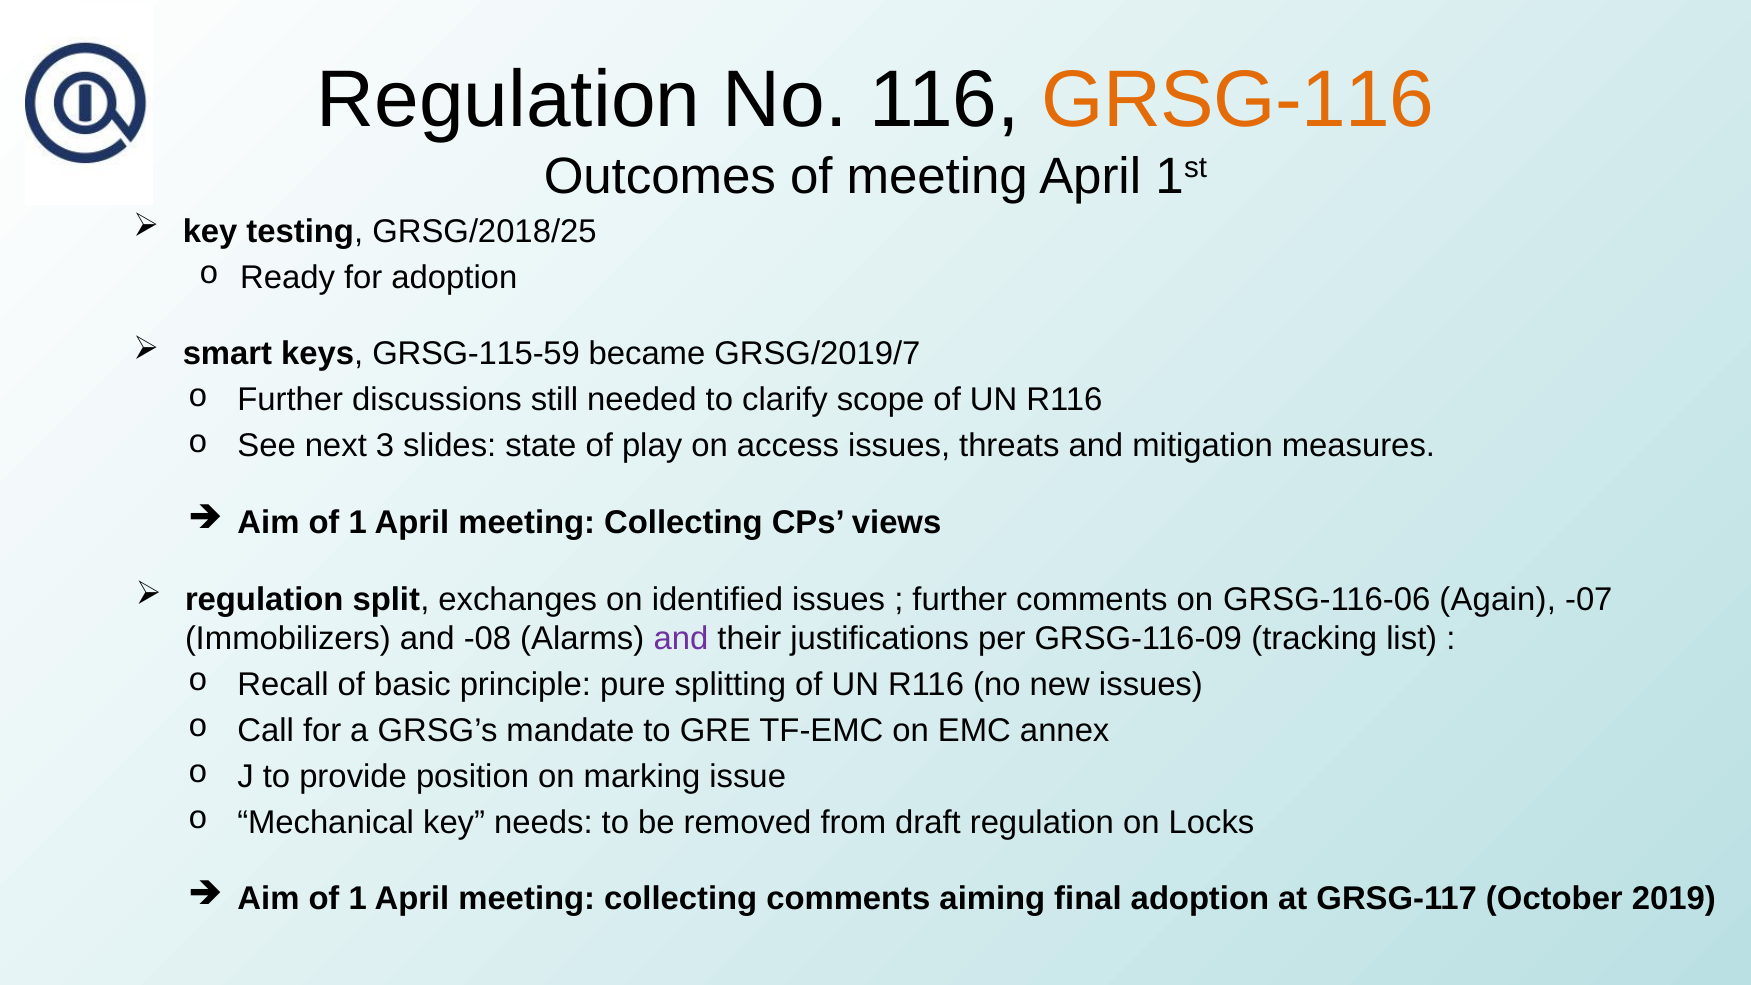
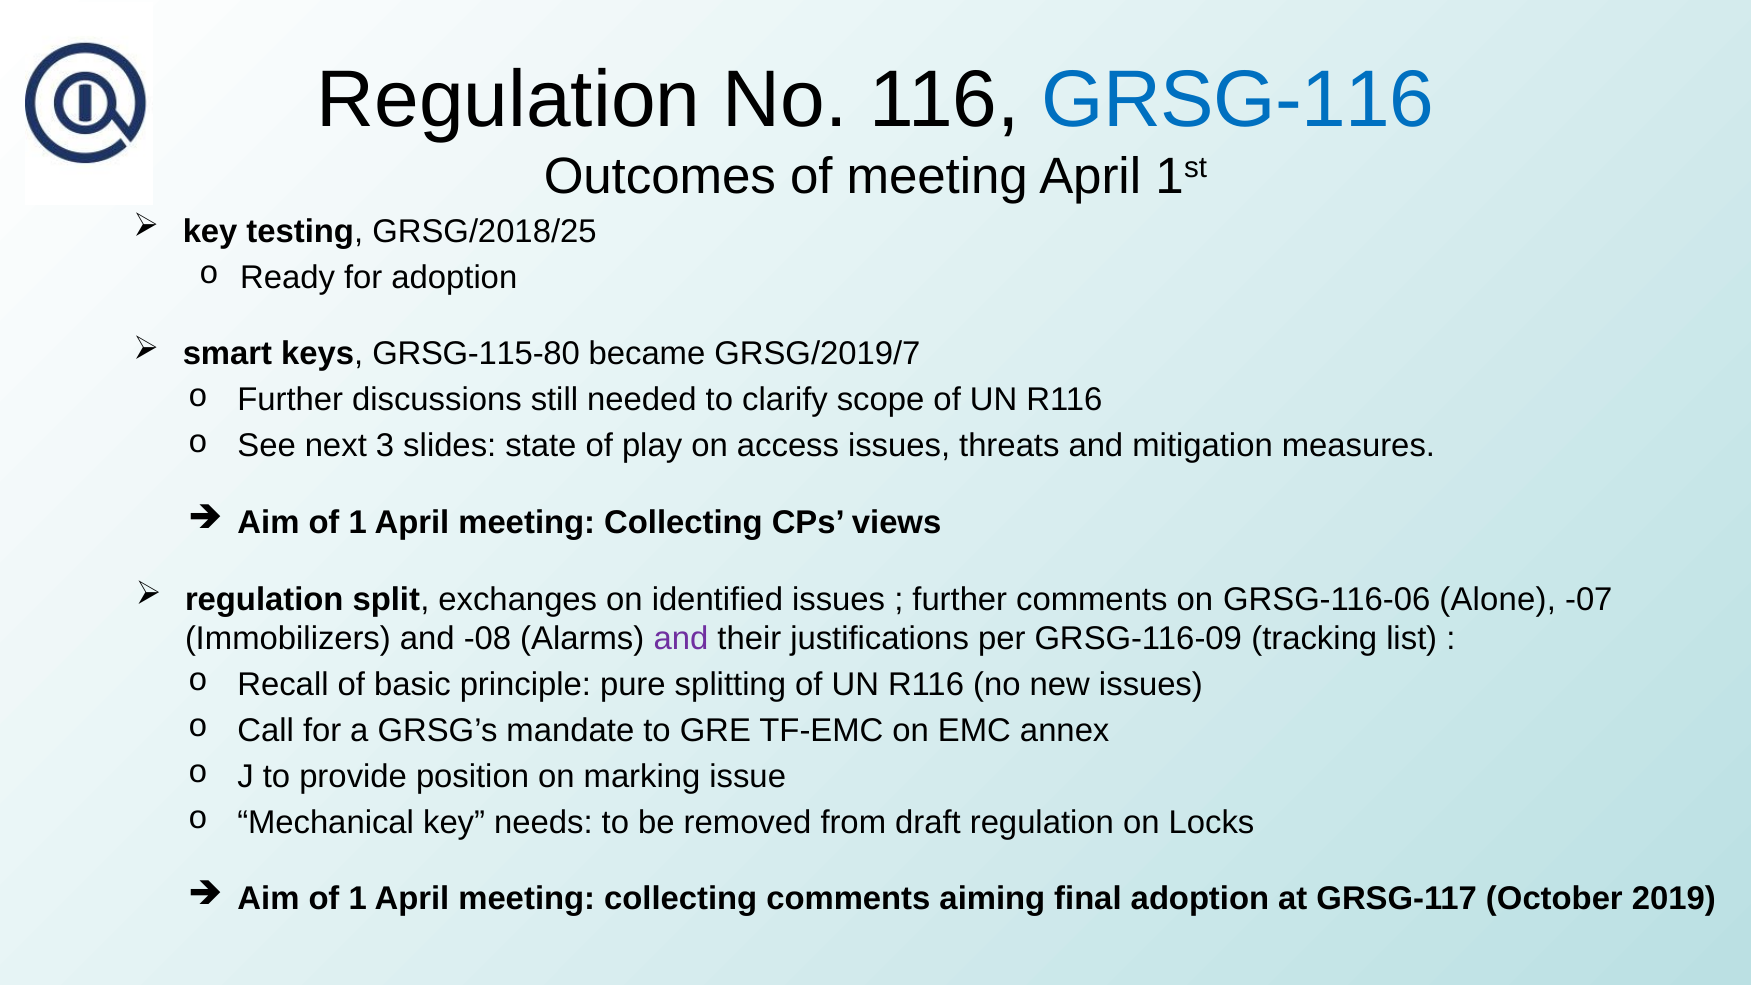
GRSG-116 colour: orange -> blue
GRSG-115-59: GRSG-115-59 -> GRSG-115-80
Again: Again -> Alone
